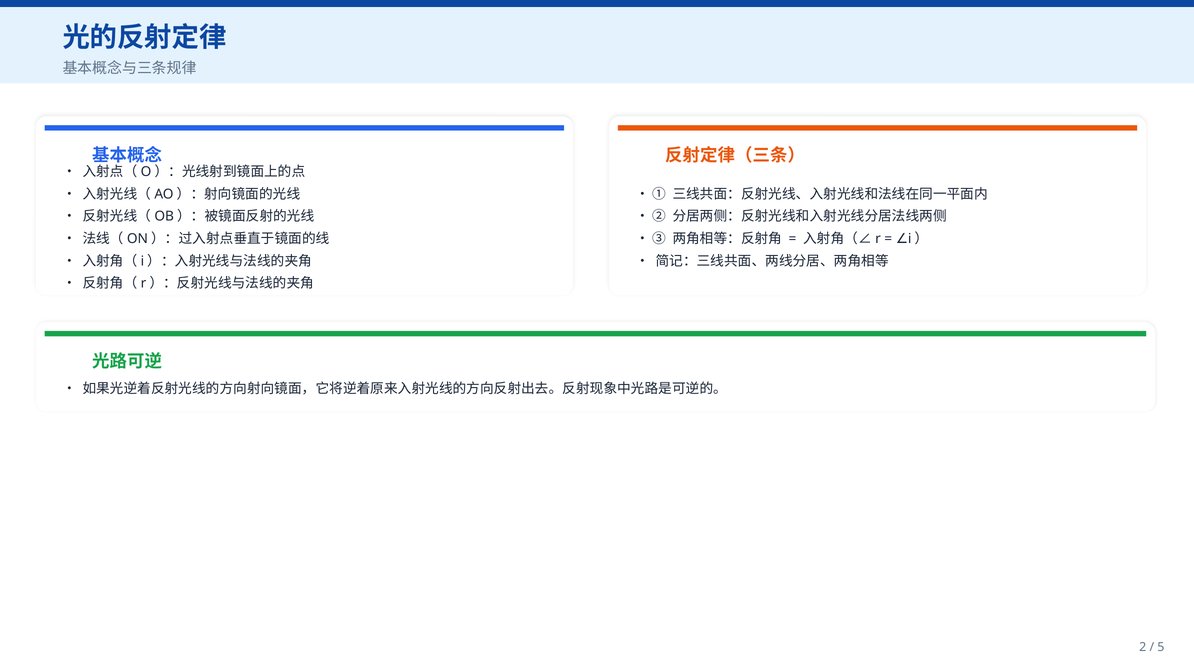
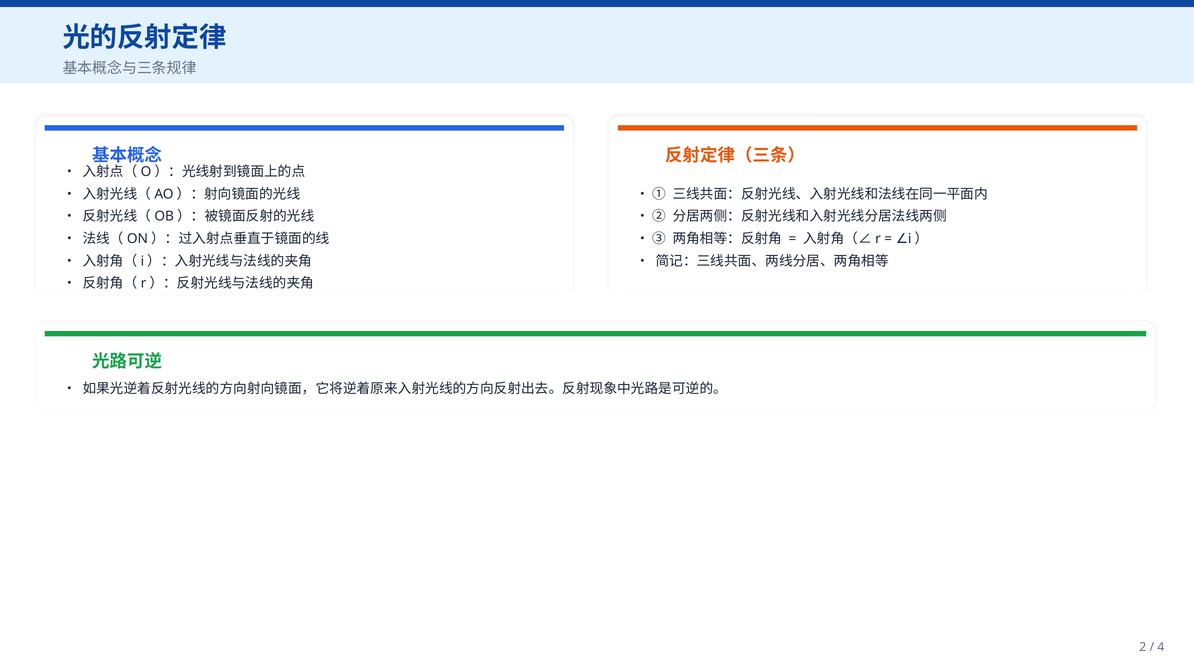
5: 5 -> 4
